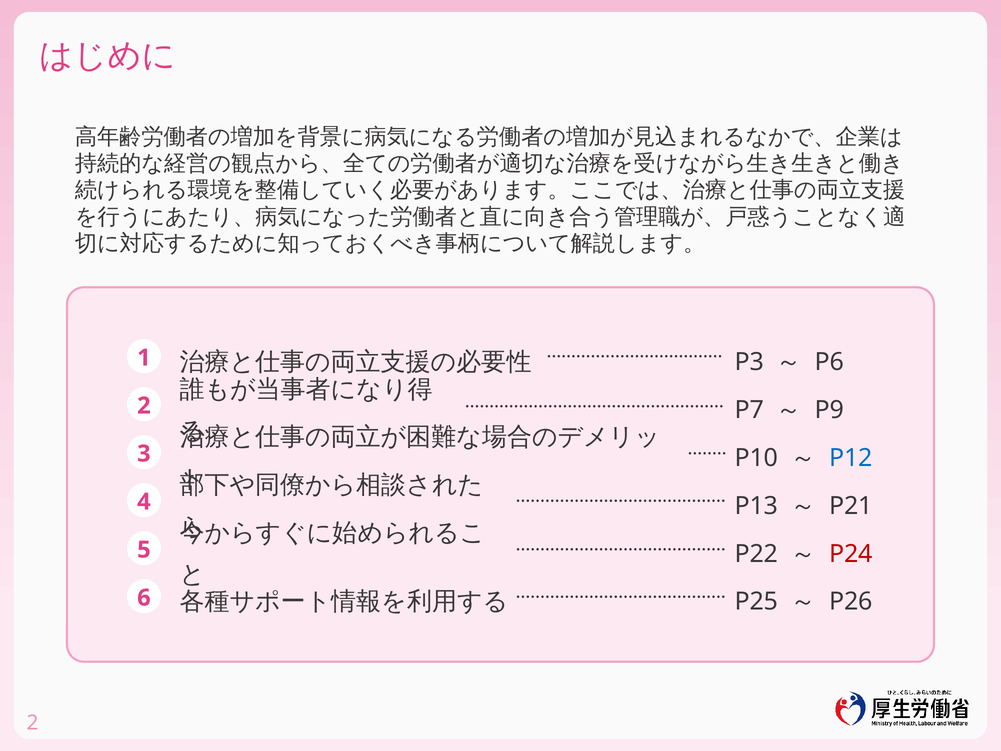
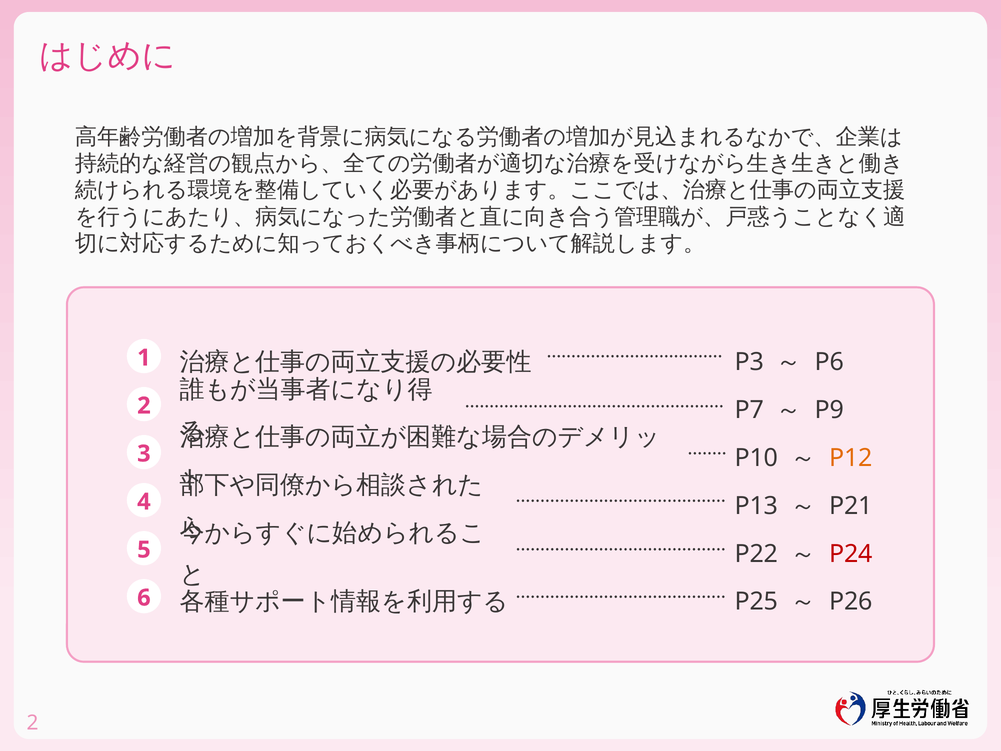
P12 colour: blue -> orange
